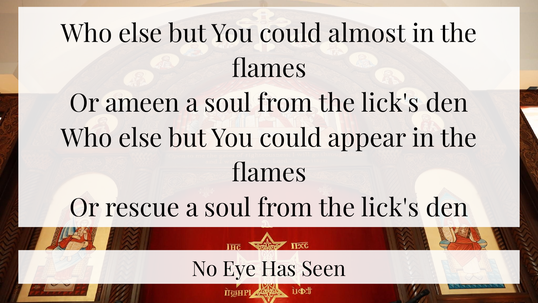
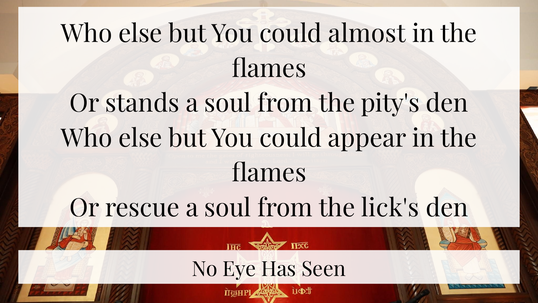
ameen: ameen -> stands
lick's at (390, 103): lick's -> pity's
